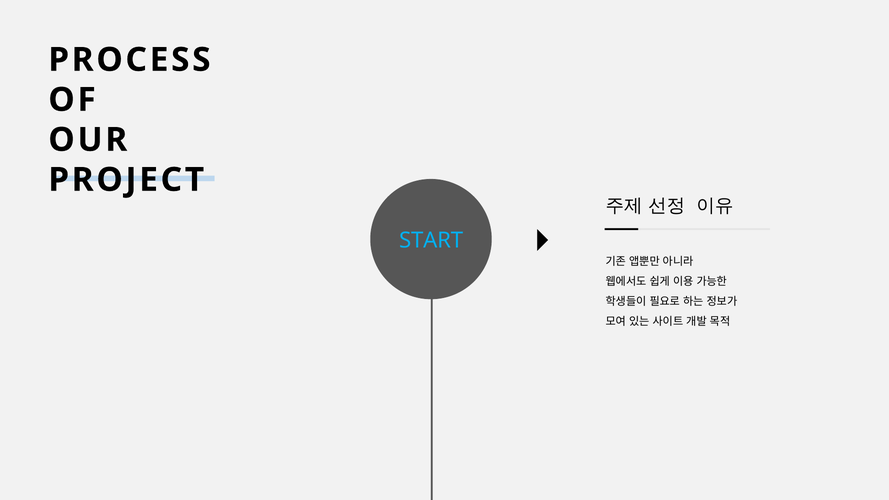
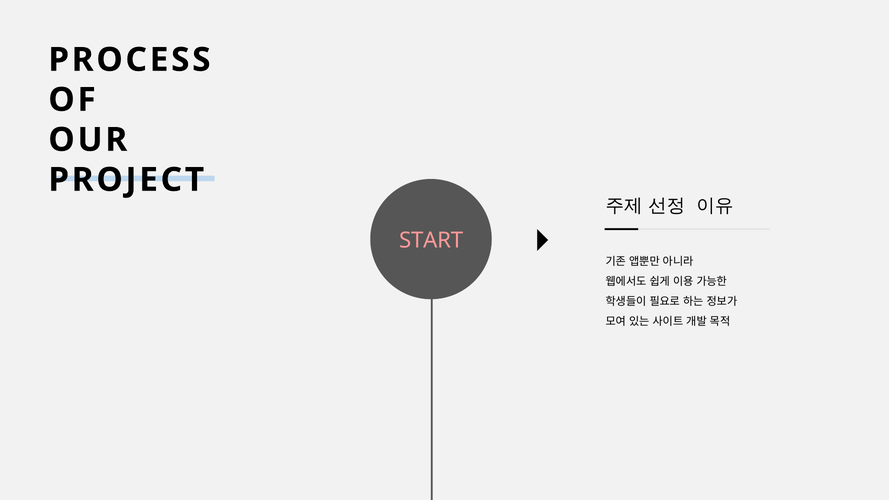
START colour: light blue -> pink
